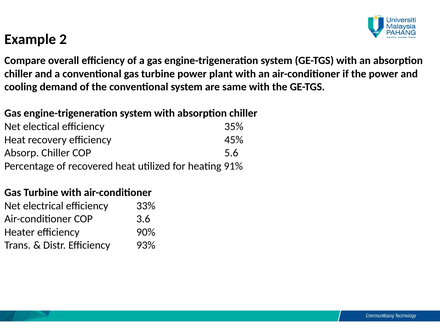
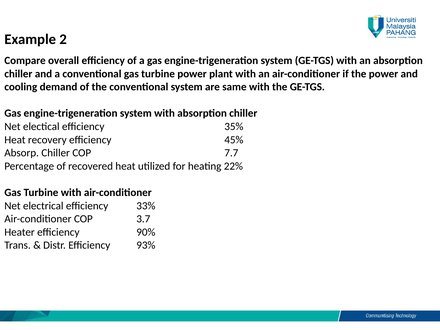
5.6: 5.6 -> 7.7
91%: 91% -> 22%
3.6: 3.6 -> 3.7
